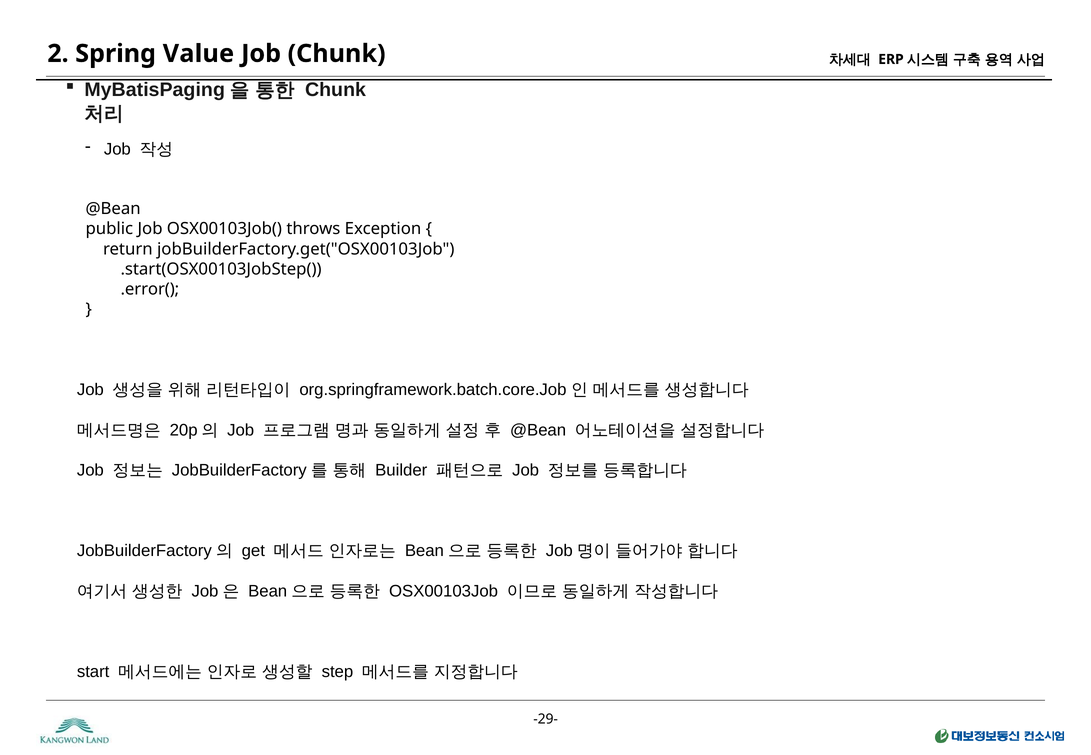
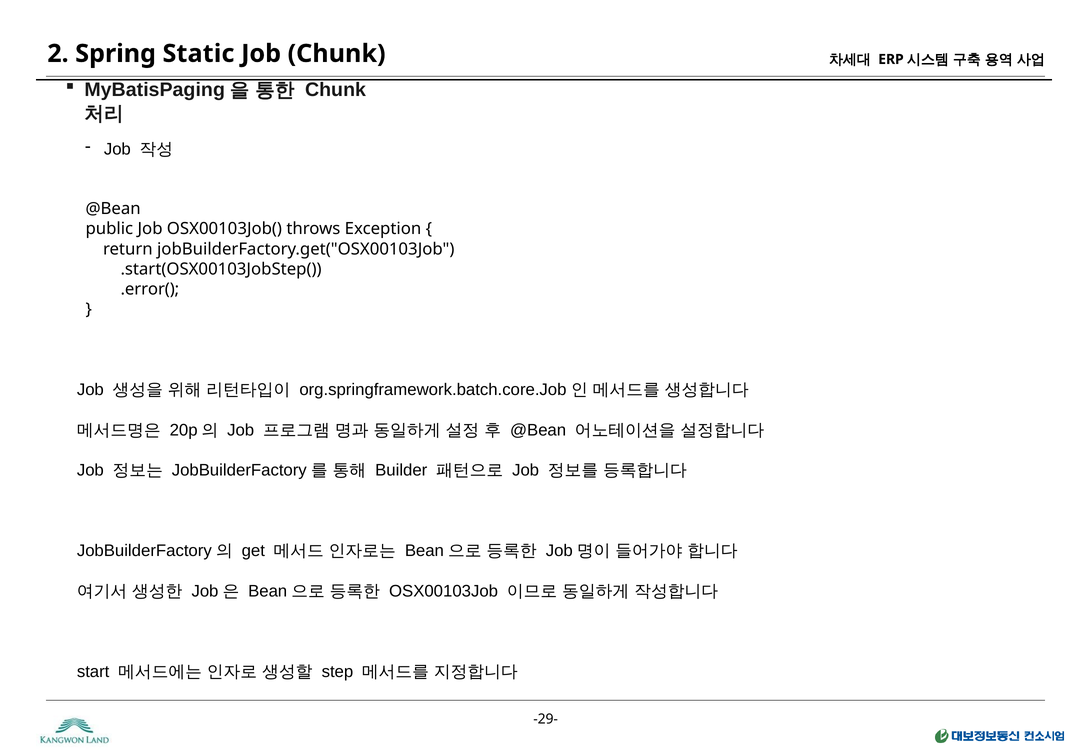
Value: Value -> Static
